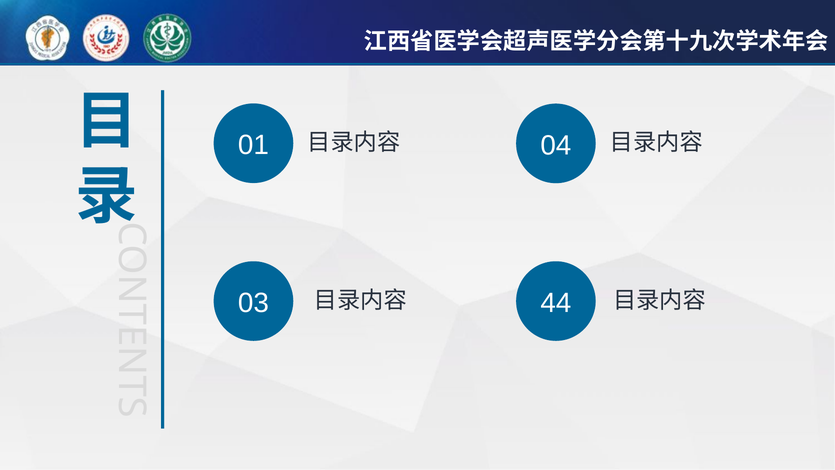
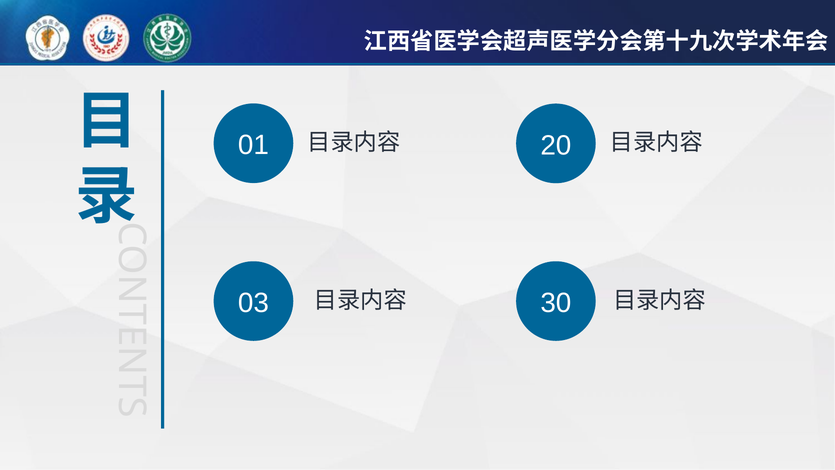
04: 04 -> 20
44: 44 -> 30
